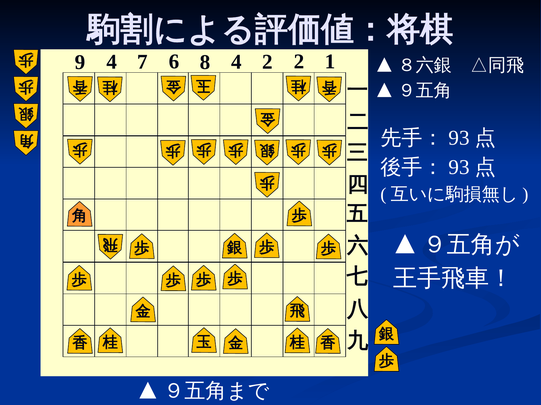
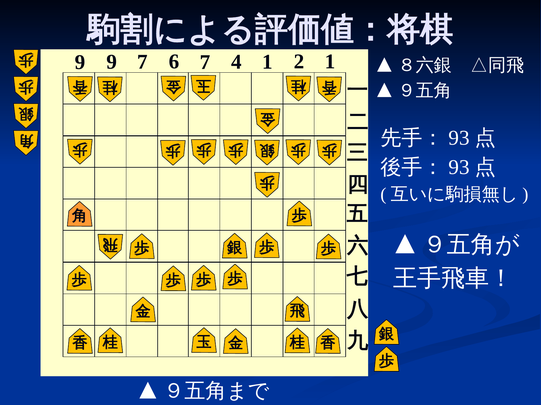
9 4: 4 -> 9
6 8: 8 -> 7
4 2: 2 -> 1
